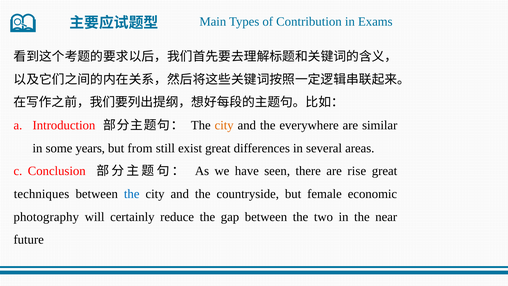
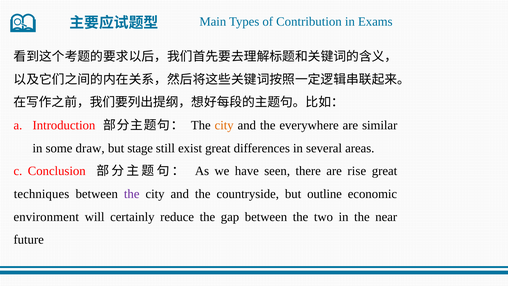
years: years -> draw
from: from -> stage
the at (132, 194) colour: blue -> purple
female: female -> outline
photography: photography -> environment
